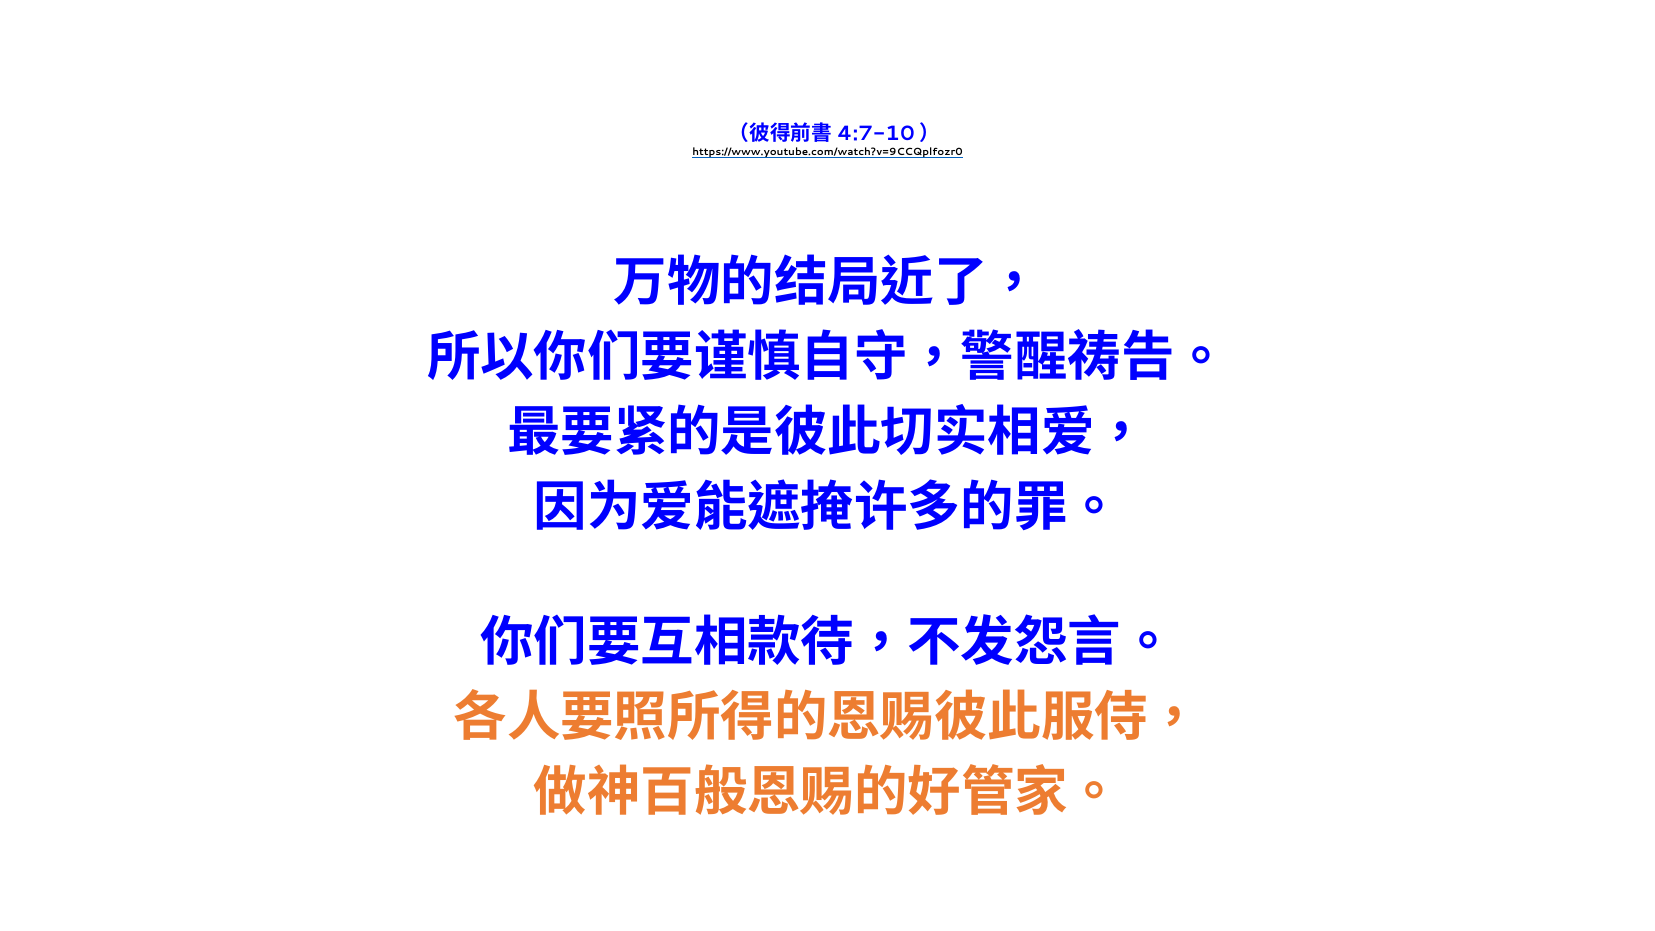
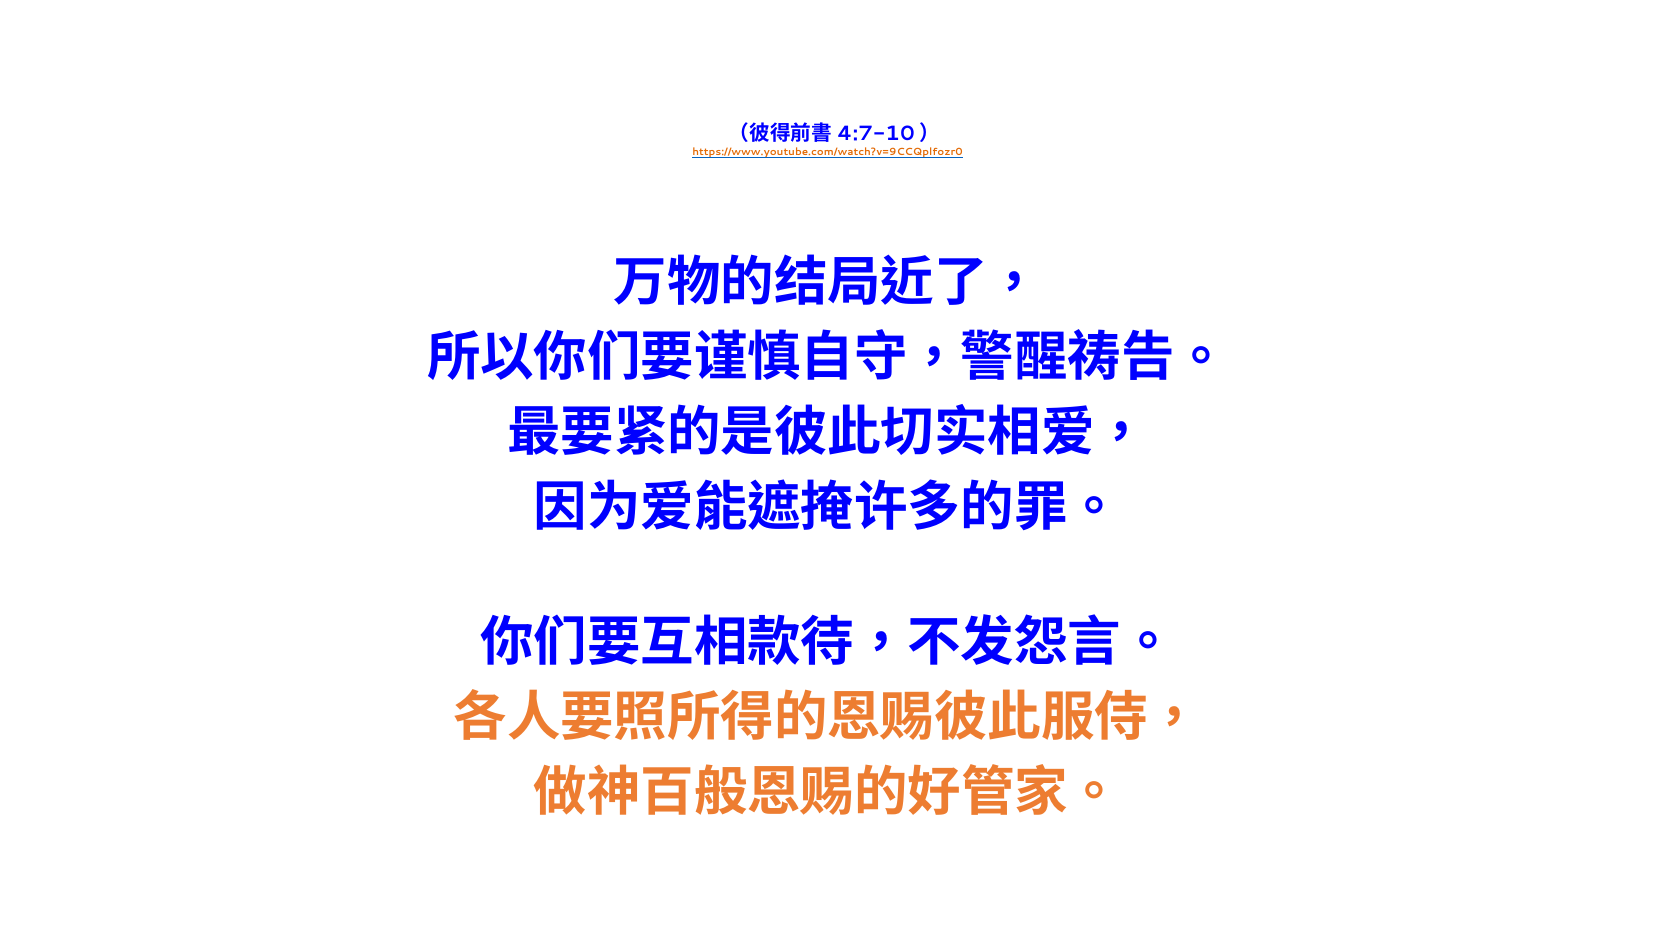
https://www.youtube.com/watch?v=9CCQplfozr0 colour: black -> orange
